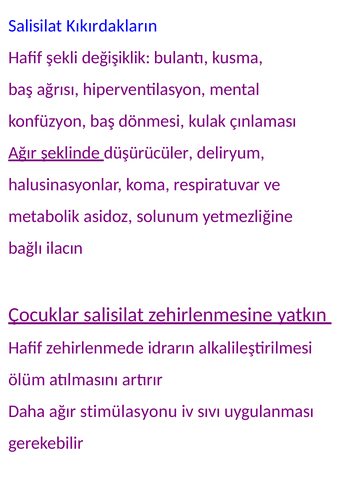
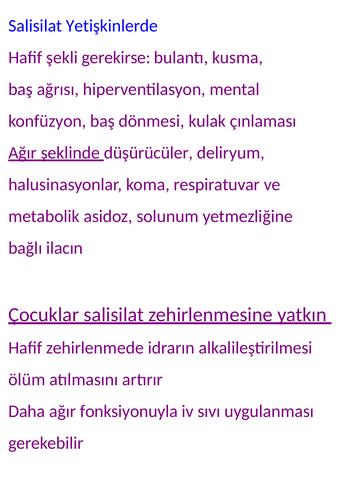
Kıkırdakların: Kıkırdakların -> Yetişkinlerde
değişiklik: değişiklik -> gerekirse
stimülasyonu: stimülasyonu -> fonksiyonuyla
